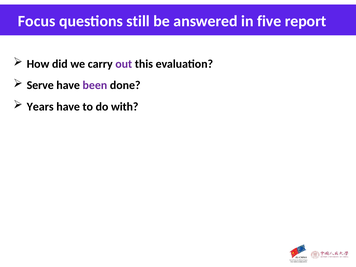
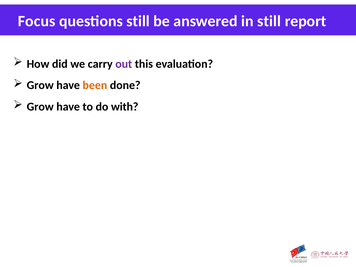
in five: five -> still
Serve at (40, 85): Serve -> Grow
been colour: purple -> orange
Years at (40, 107): Years -> Grow
